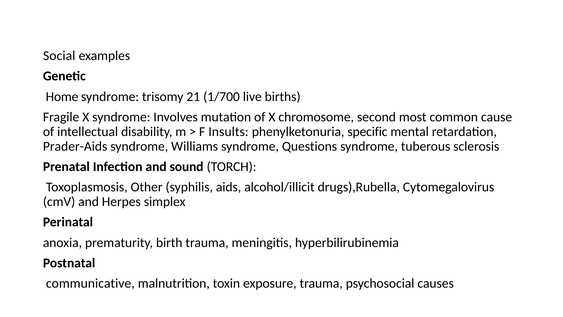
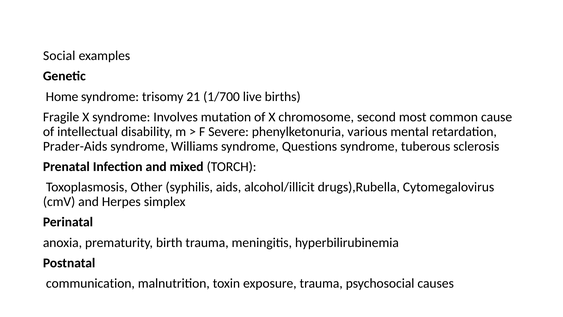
Insults: Insults -> Severe
specific: specific -> various
sound: sound -> mixed
communicative: communicative -> communication
